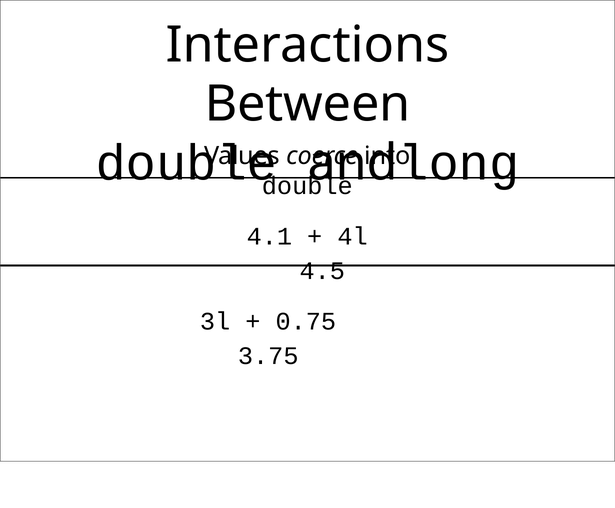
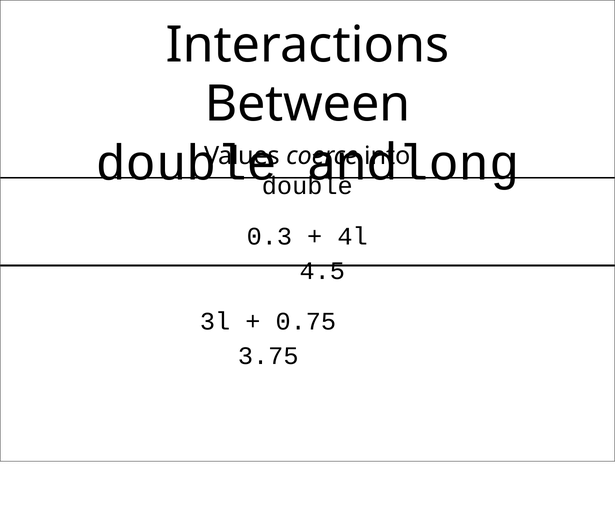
4.1: 4.1 -> 0.3
